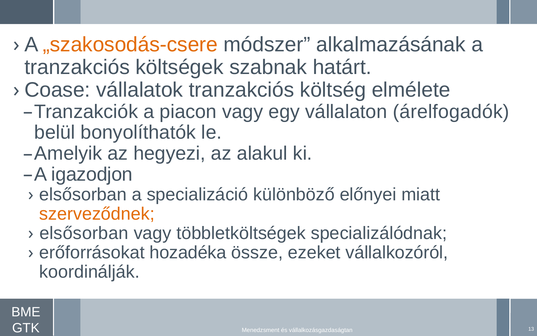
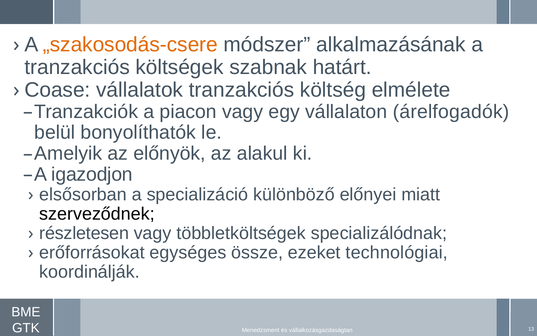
hegyezi: hegyezi -> előnyök
szerveződnek colour: orange -> black
elsősorban at (84, 233): elsősorban -> részletesen
hozadéka: hozadéka -> egységes
vállalkozóról: vállalkozóról -> technológiai
